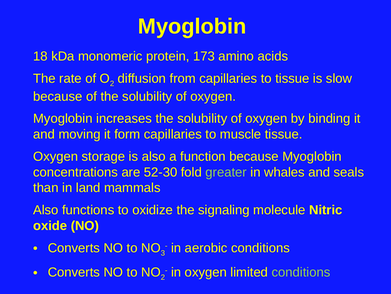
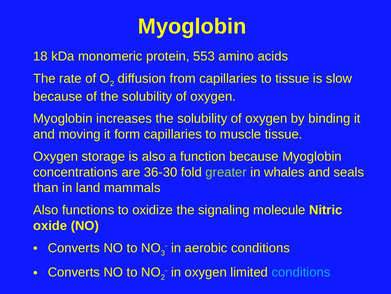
173: 173 -> 553
52-30: 52-30 -> 36-30
conditions at (301, 272) colour: light green -> light blue
